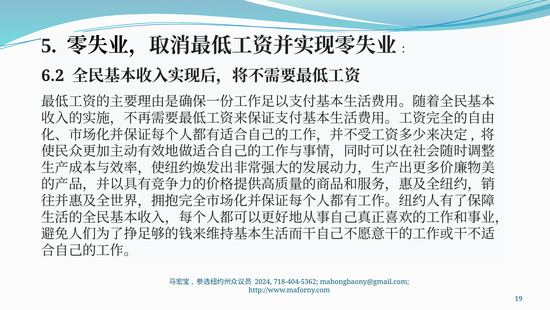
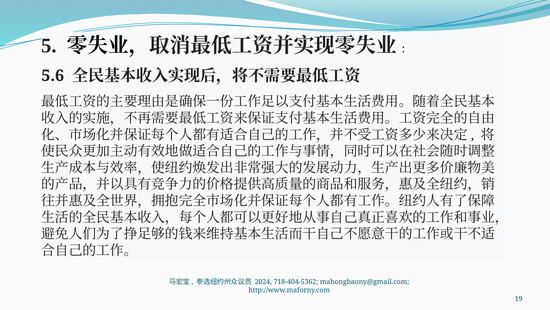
6.2: 6.2 -> 5.6
